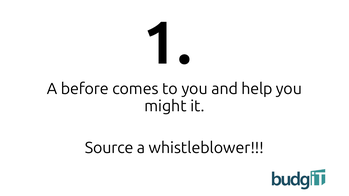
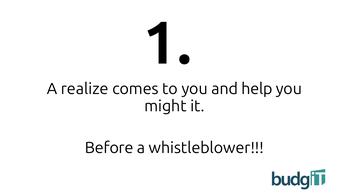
before: before -> realize
Source: Source -> Before
